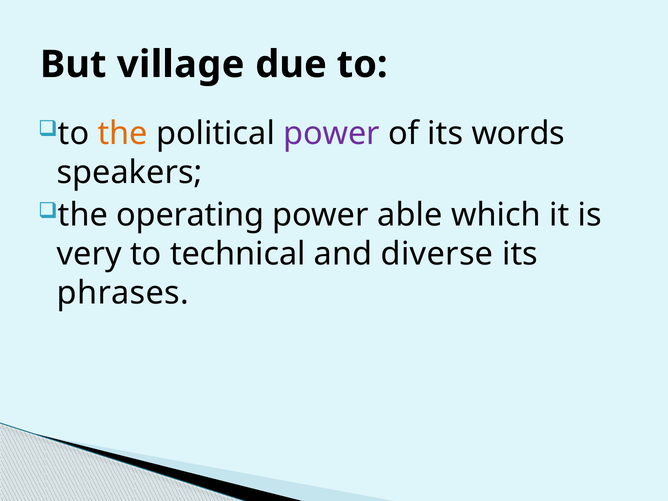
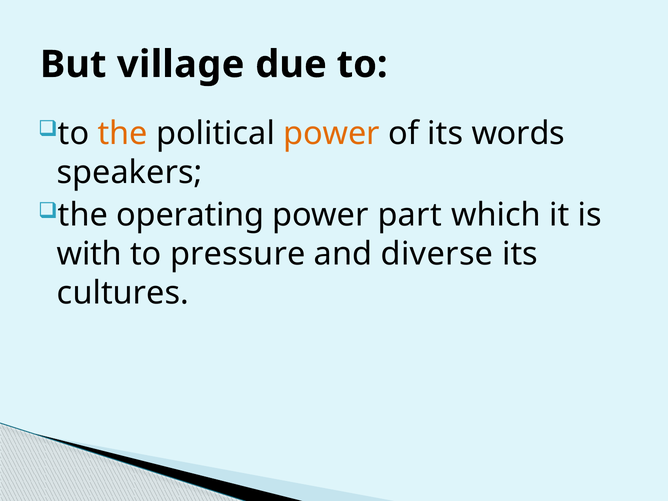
power at (332, 134) colour: purple -> orange
able: able -> part
very: very -> with
technical: technical -> pressure
phrases: phrases -> cultures
